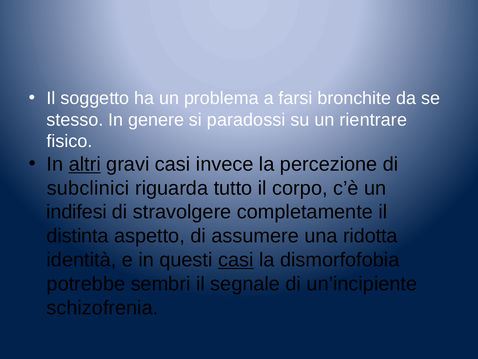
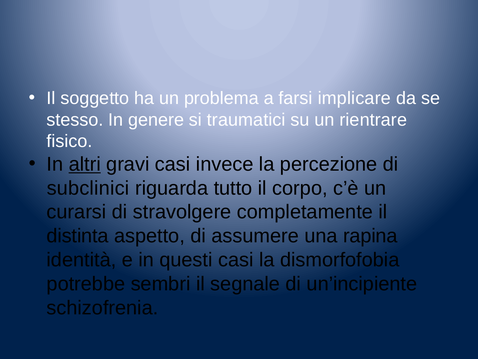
bronchite: bronchite -> implicare
paradossi: paradossi -> traumatici
indifesi: indifesi -> curarsi
ridotta: ridotta -> rapina
casi at (236, 260) underline: present -> none
